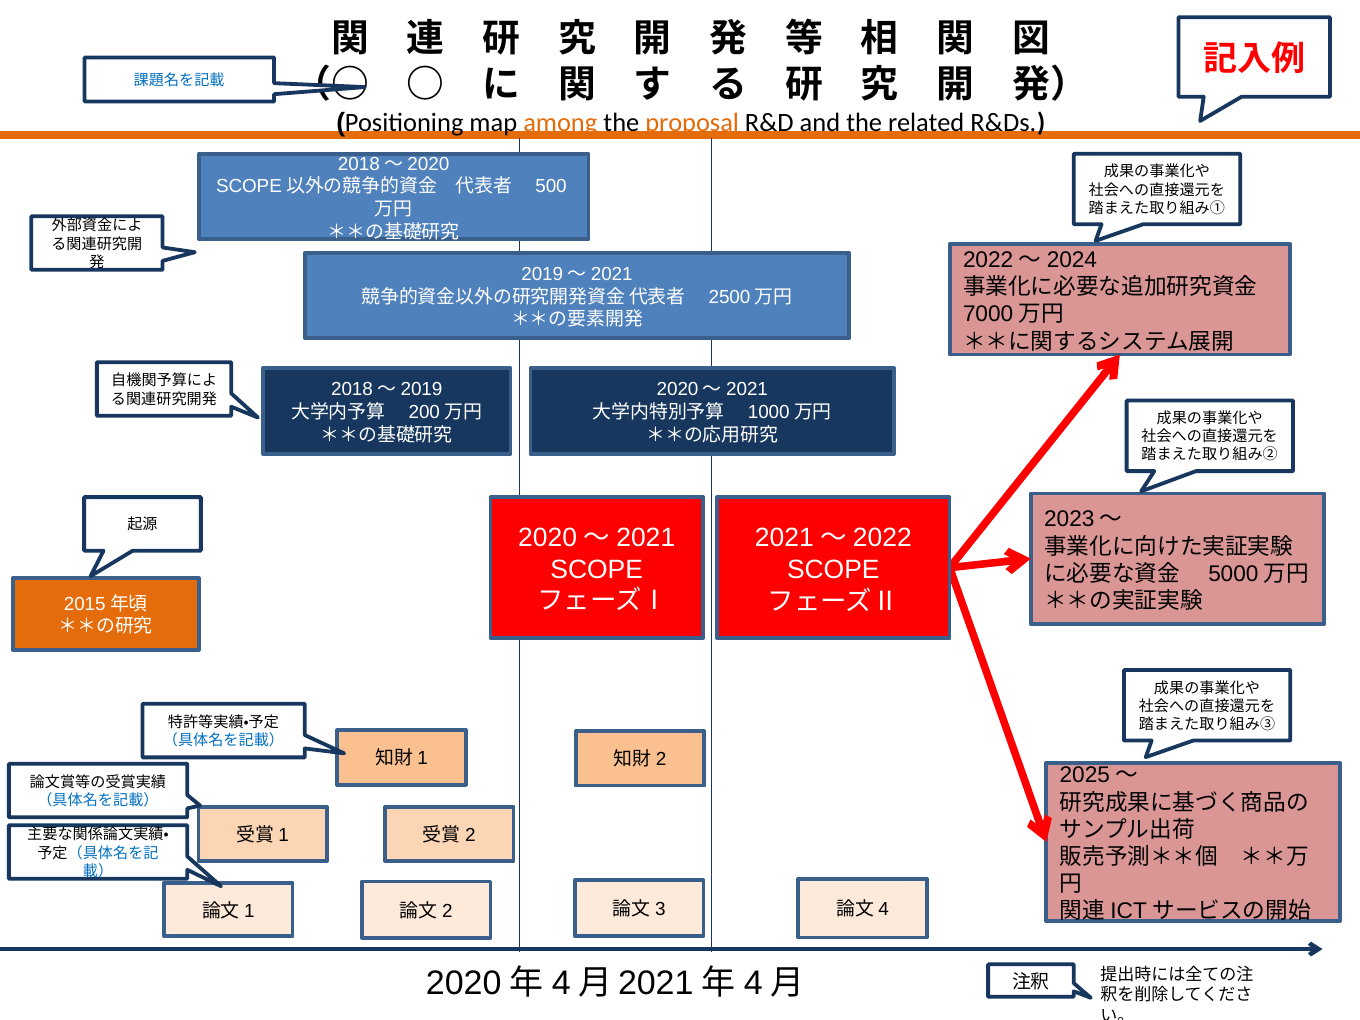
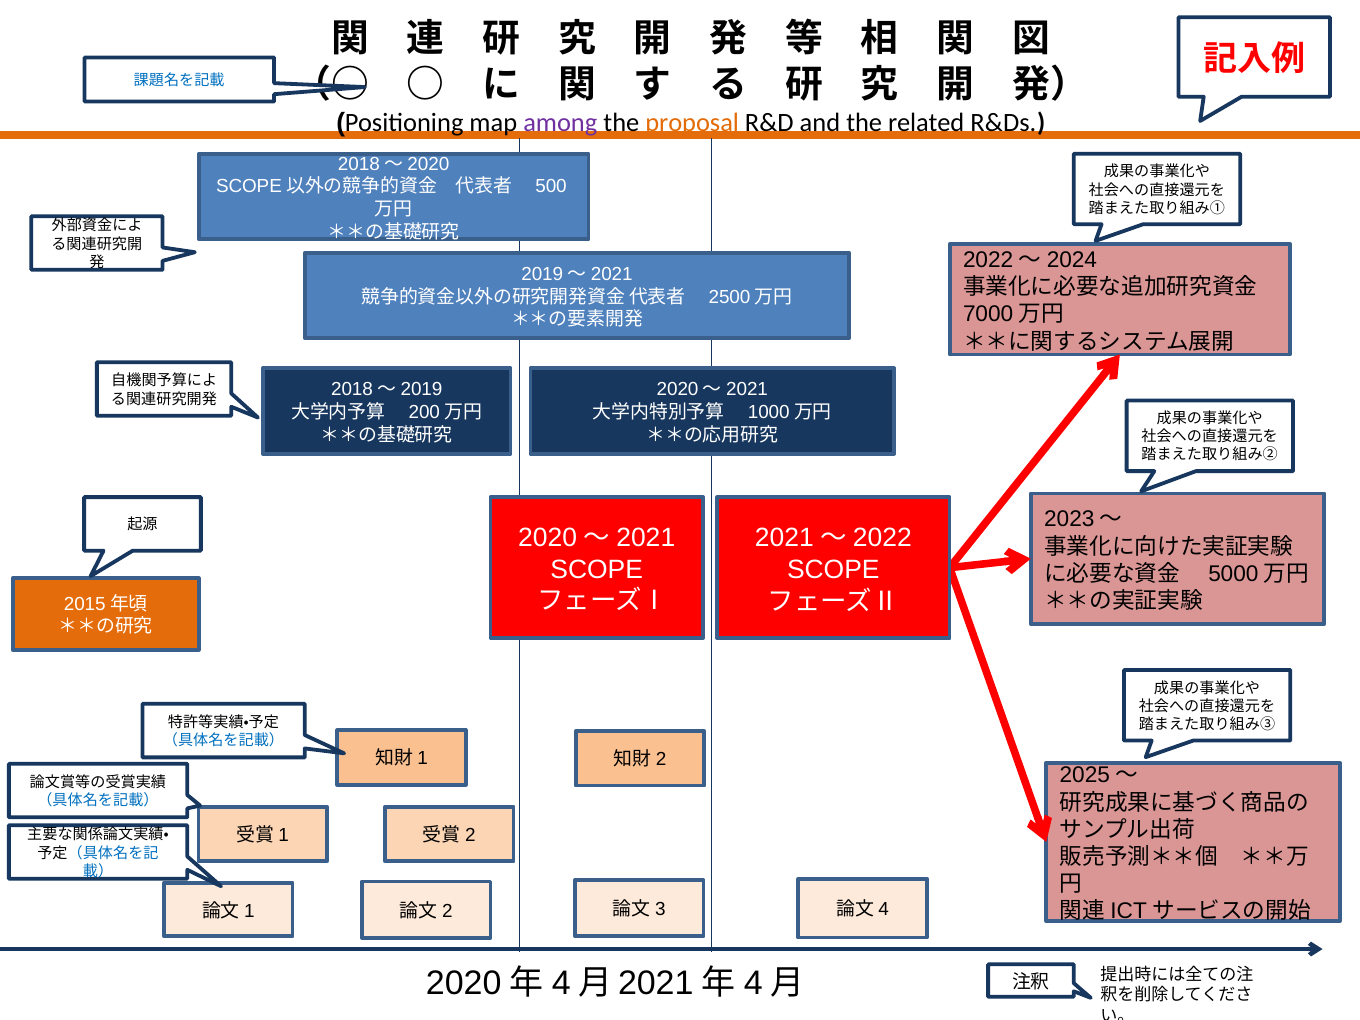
among colour: orange -> purple
